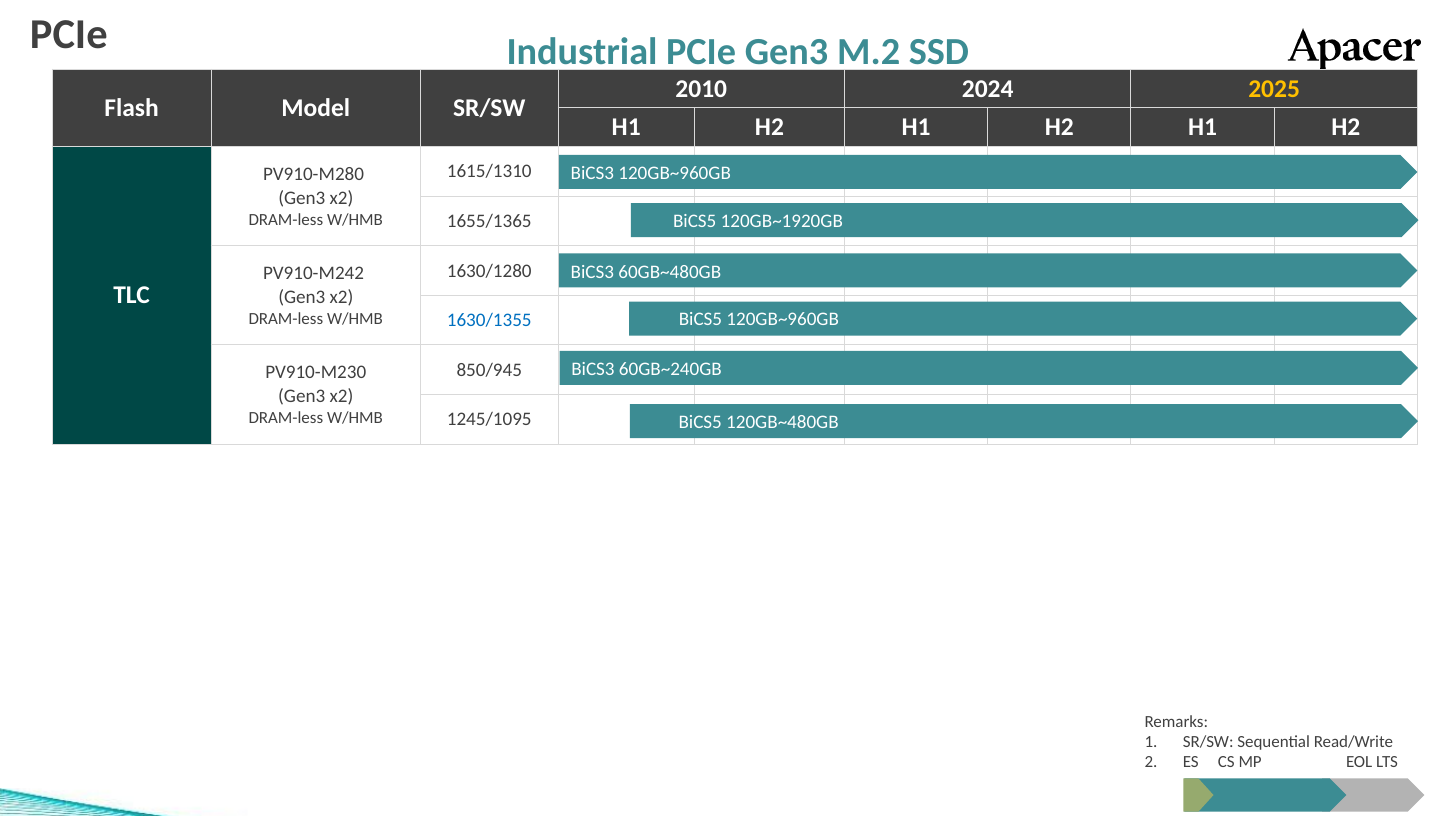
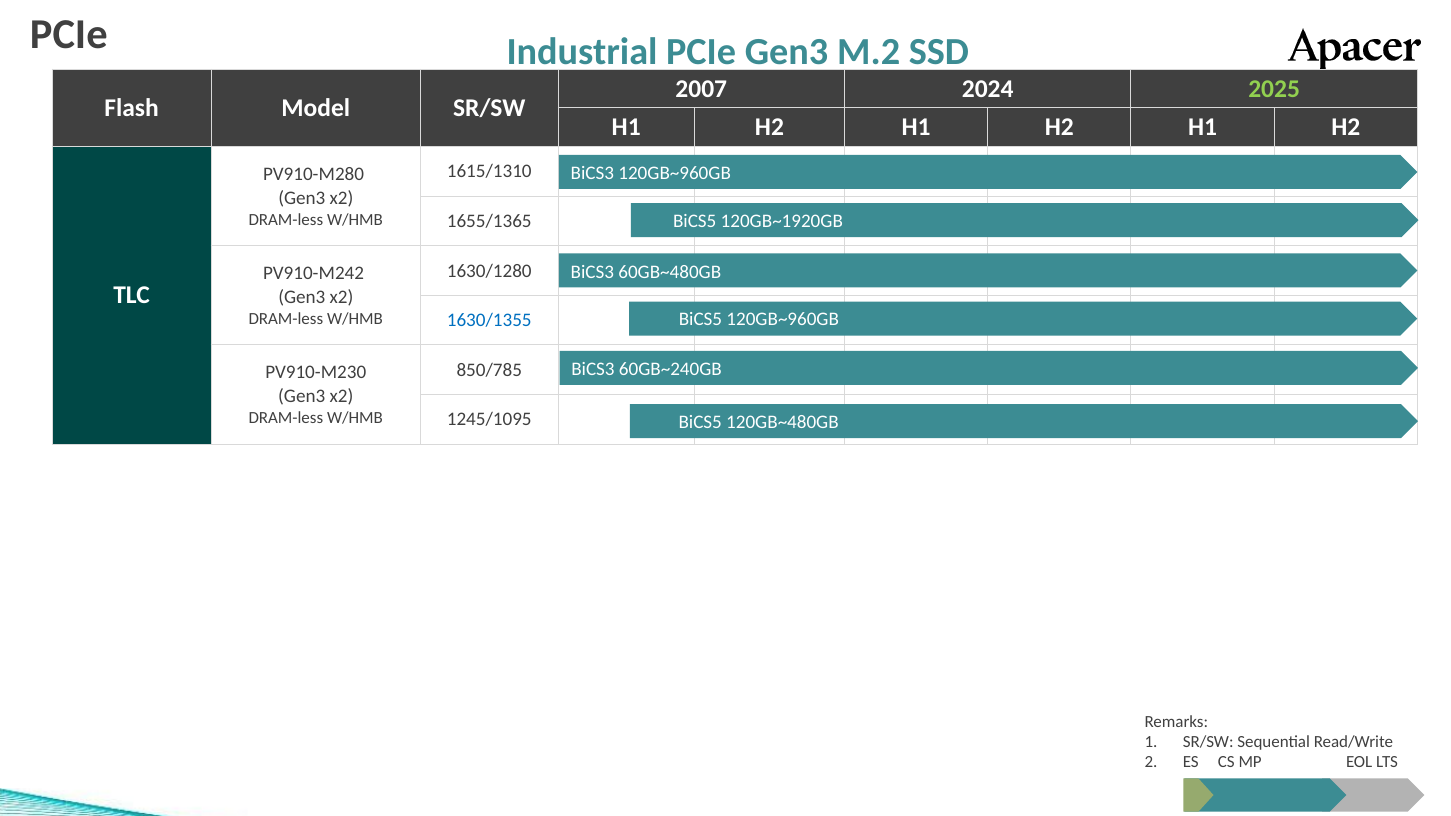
2010: 2010 -> 2007
2025 colour: yellow -> light green
850/945: 850/945 -> 850/785
